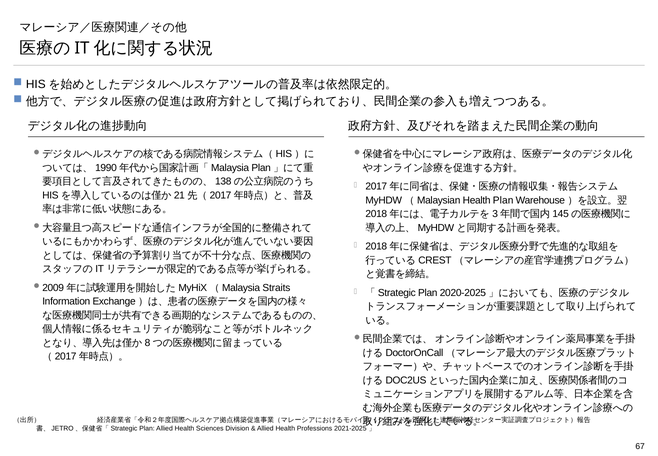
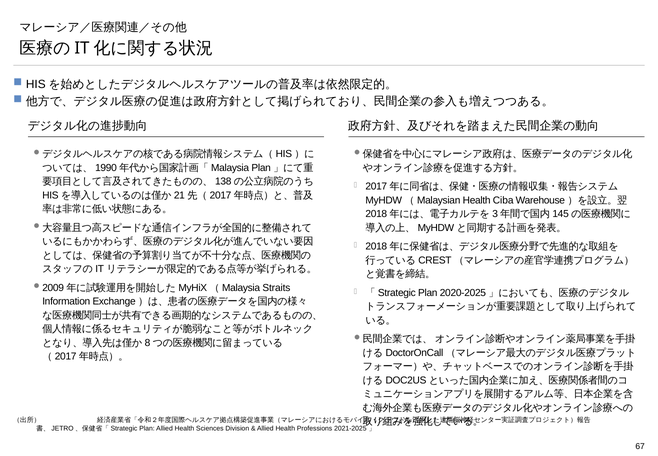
Health Plan: Plan -> Ciba
